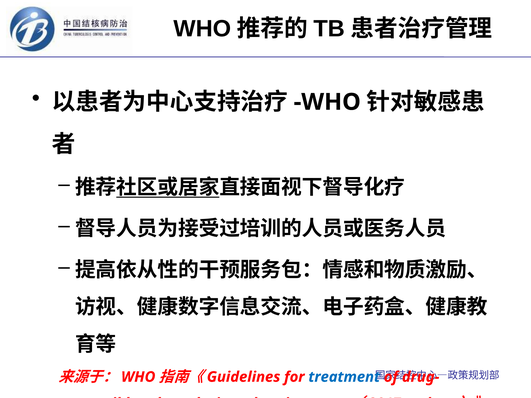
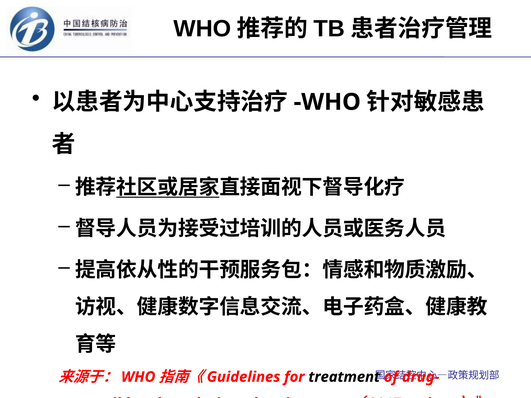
treatment colour: blue -> black
